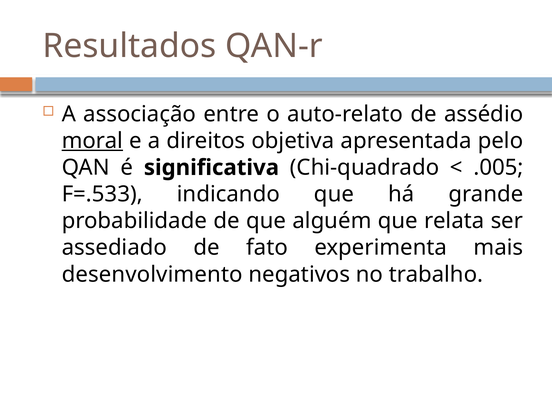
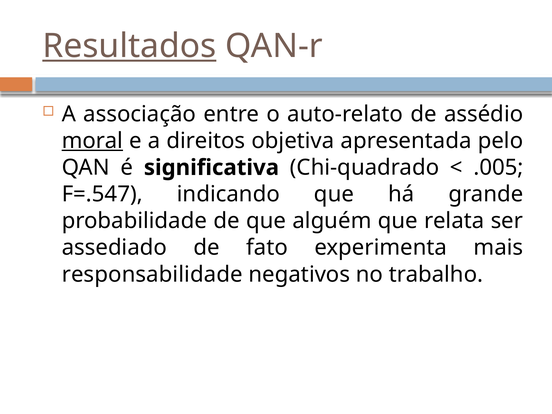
Resultados underline: none -> present
F=.533: F=.533 -> F=.547
desenvolvimento: desenvolvimento -> responsabilidade
